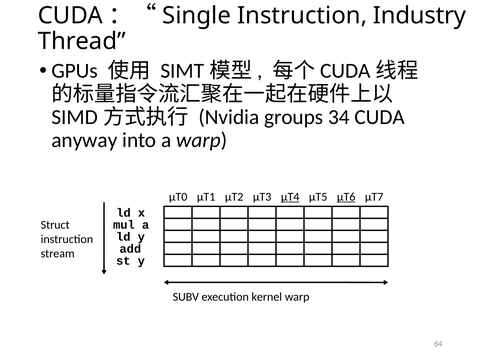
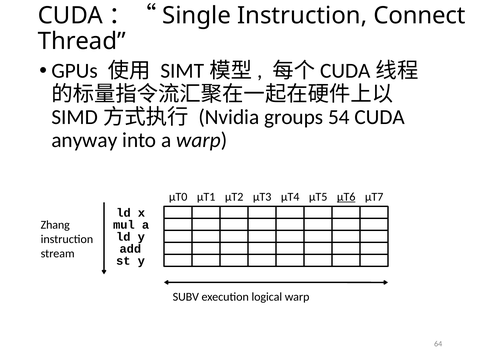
Industry: Industry -> Connect
34: 34 -> 54
µT4 underline: present -> none
Struct: Struct -> Zhang
kernel: kernel -> logical
